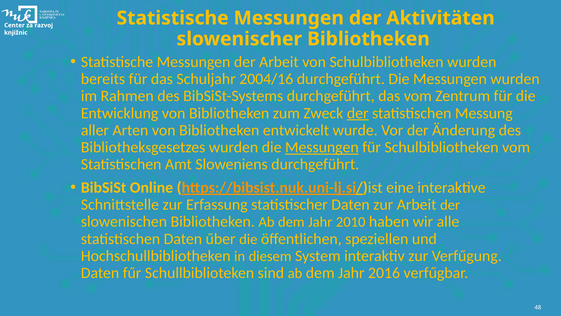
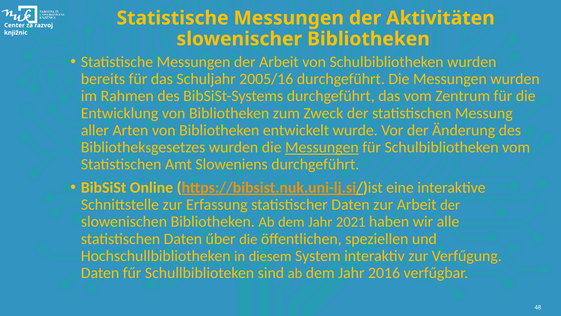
2004/16: 2004/16 -> 2005/16
der at (358, 113) underline: present -> none
2010: 2010 -> 2021
